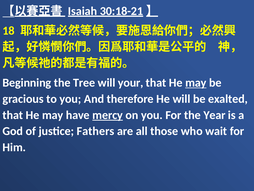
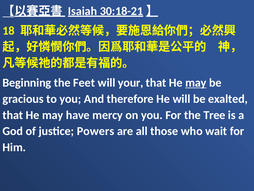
Tree: Tree -> Feet
mercy underline: present -> none
Year: Year -> Tree
Fathers: Fathers -> Powers
